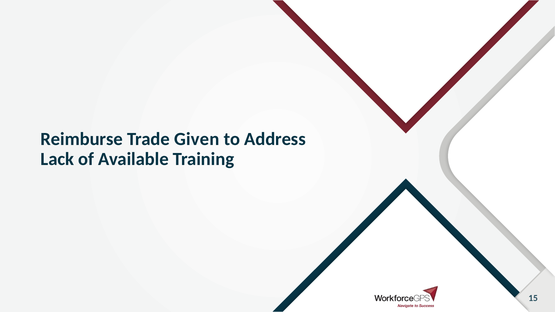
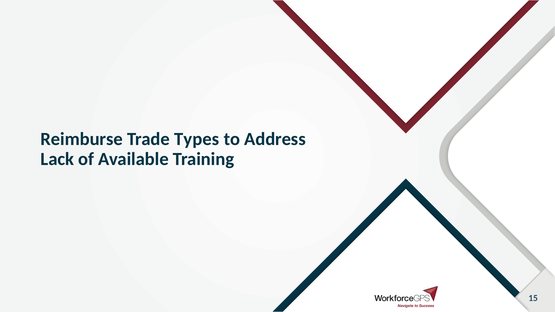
Given: Given -> Types
